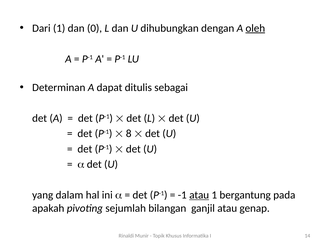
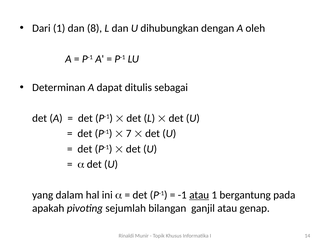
0: 0 -> 8
oleh underline: present -> none
8: 8 -> 7
